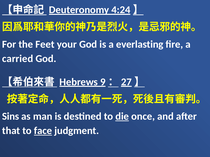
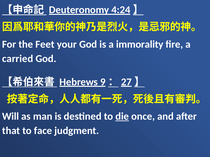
everlasting: everlasting -> immorality
Sins: Sins -> Will
face underline: present -> none
